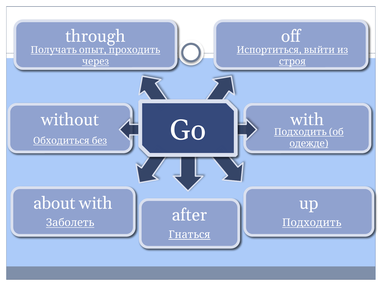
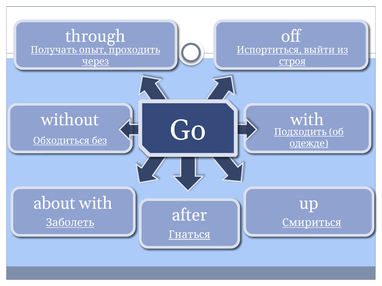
Подходить at (312, 223): Подходить -> Смириться
